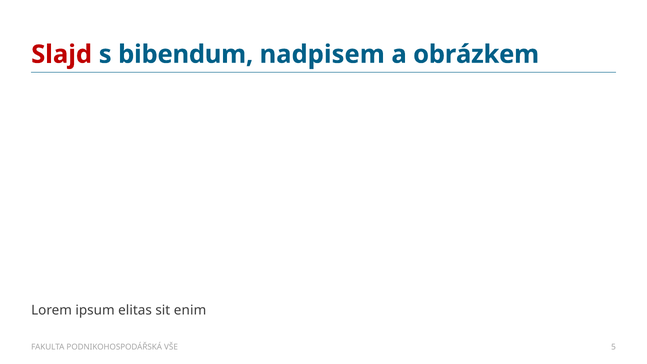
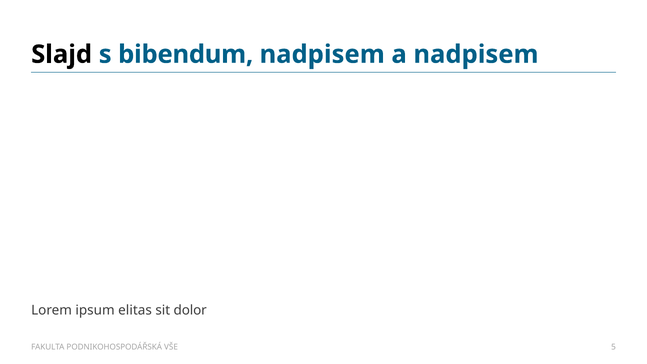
Slajd colour: red -> black
a obrázkem: obrázkem -> nadpisem
enim: enim -> dolor
